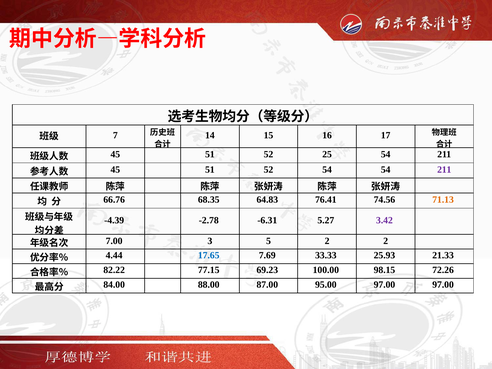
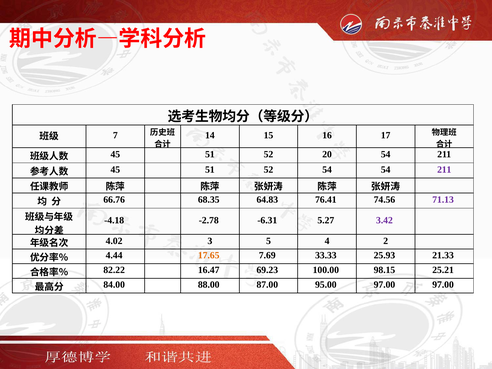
25: 25 -> 20
71.13 colour: orange -> purple
-4.39: -4.39 -> -4.18
7.00: 7.00 -> 4.02
5 2: 2 -> 4
17.65 colour: blue -> orange
77.15: 77.15 -> 16.47
72.26: 72.26 -> 25.21
